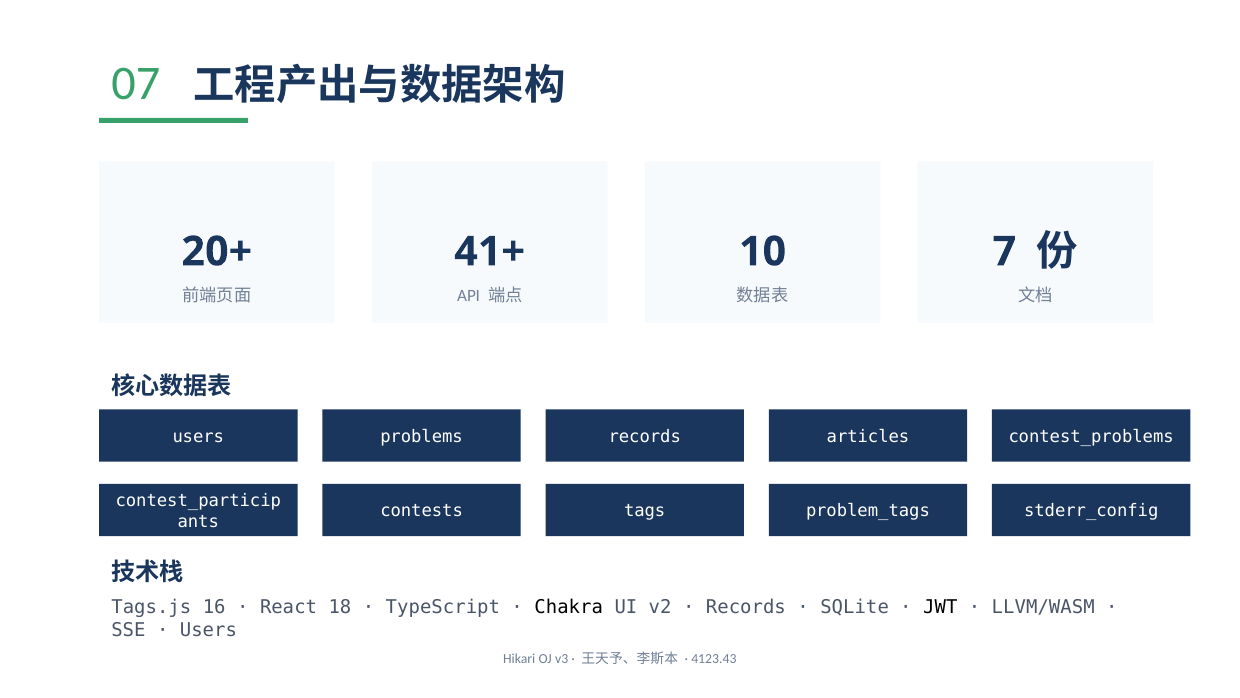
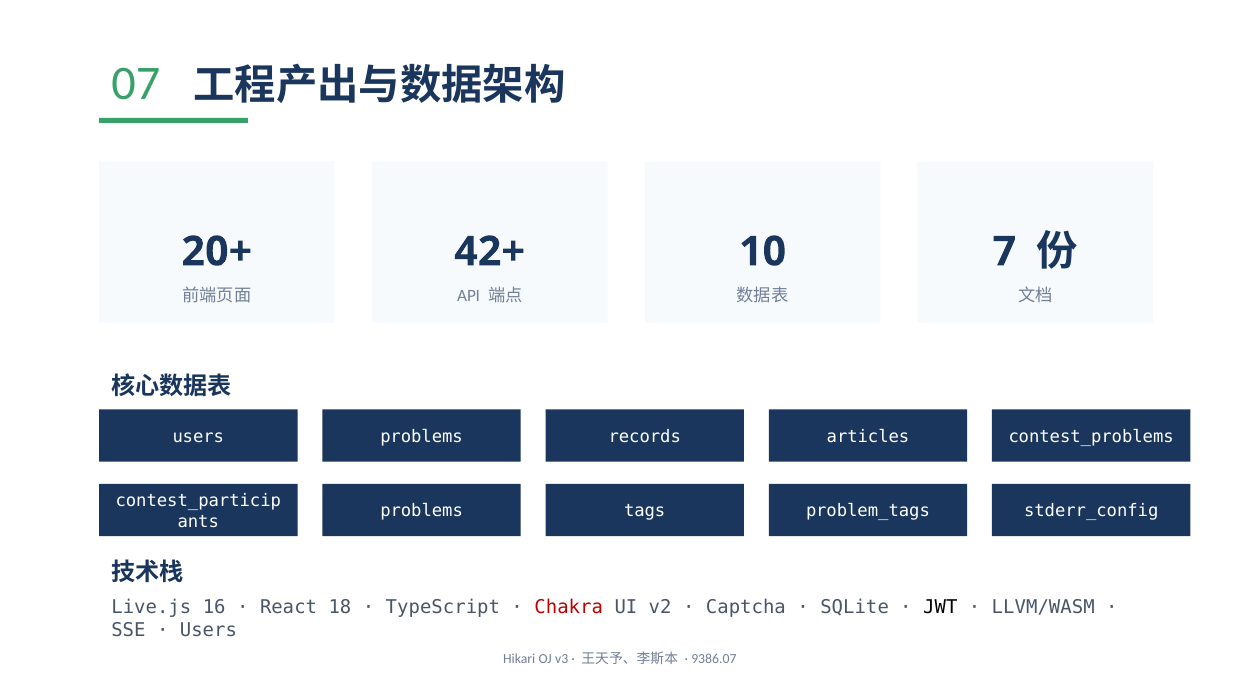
41+: 41+ -> 42+
contests at (422, 511): contests -> problems
Tags.js: Tags.js -> Live.js
Chakra colour: black -> red
Records at (746, 607): Records -> Captcha
4123.43: 4123.43 -> 9386.07
